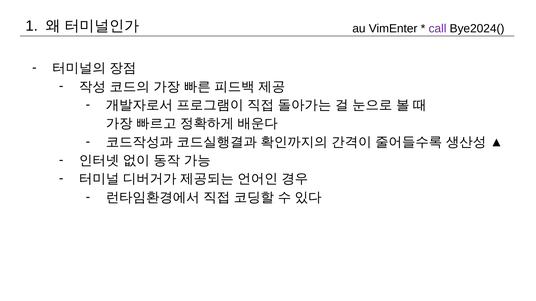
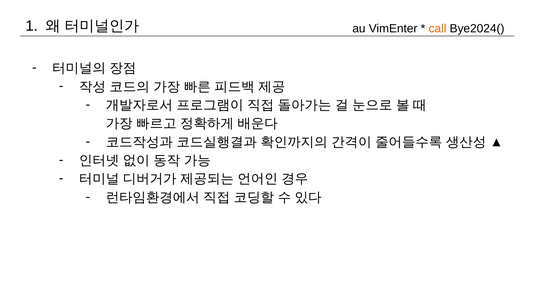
call colour: purple -> orange
